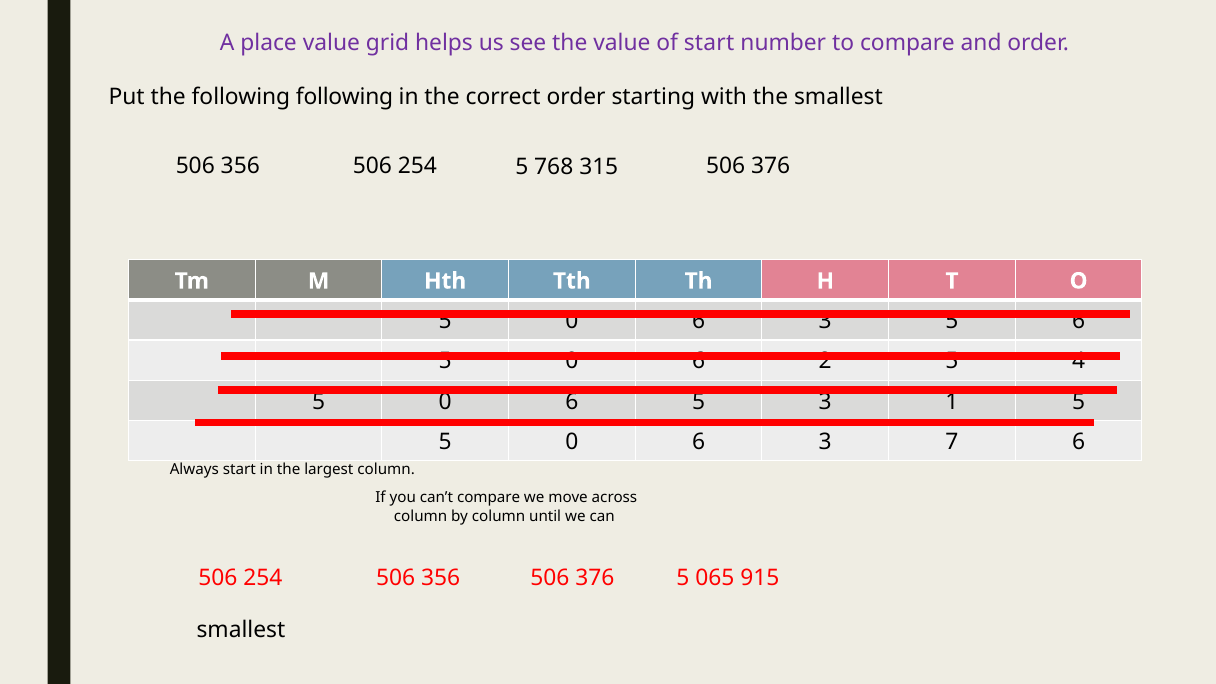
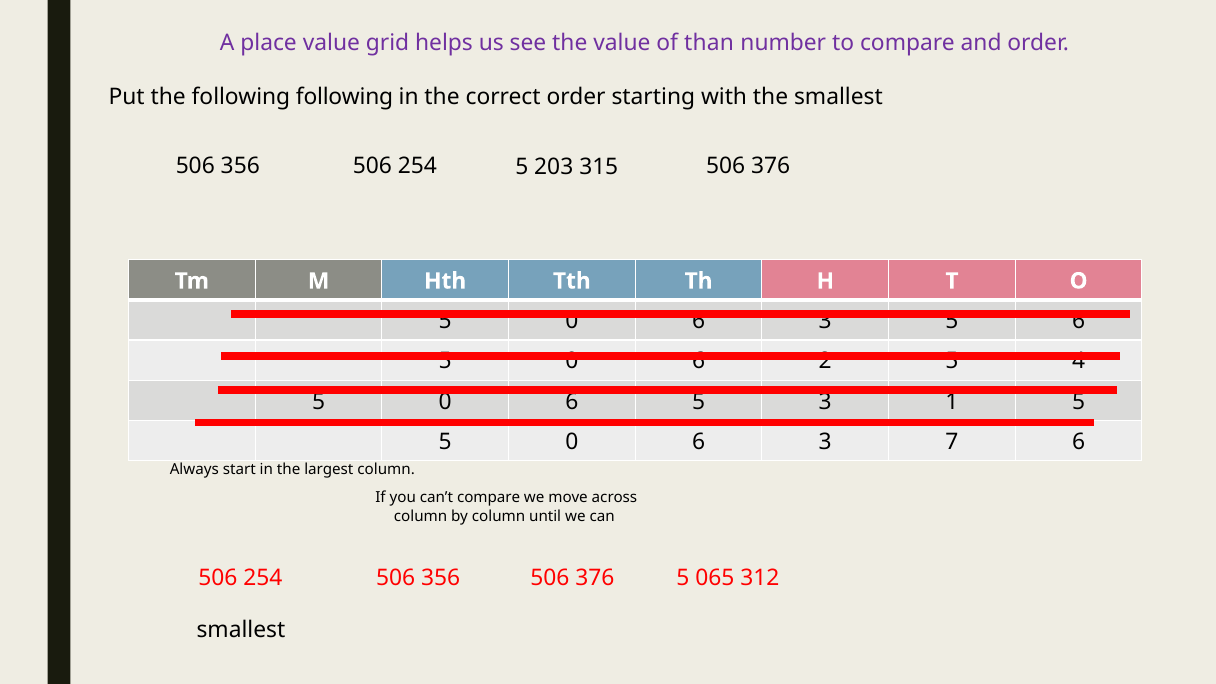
of start: start -> than
768: 768 -> 203
915: 915 -> 312
